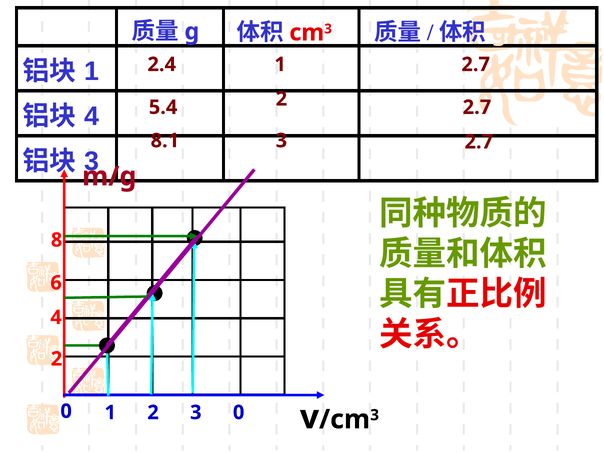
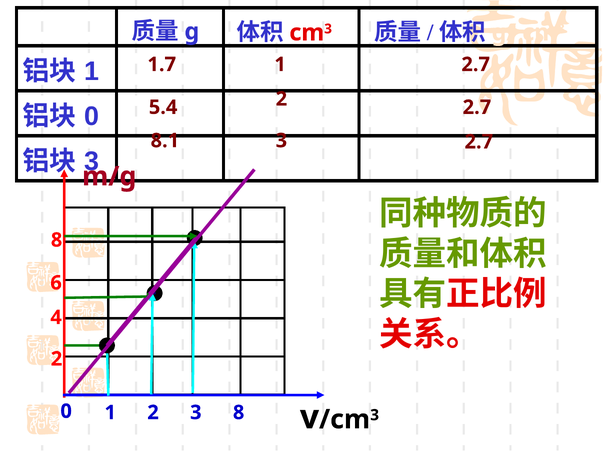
2.4: 2.4 -> 1.7
4 at (92, 116): 4 -> 0
2 3 0: 0 -> 8
